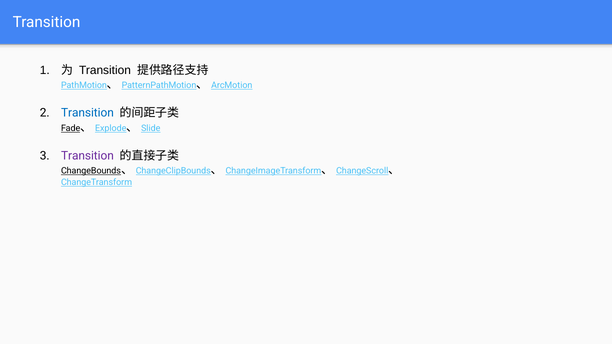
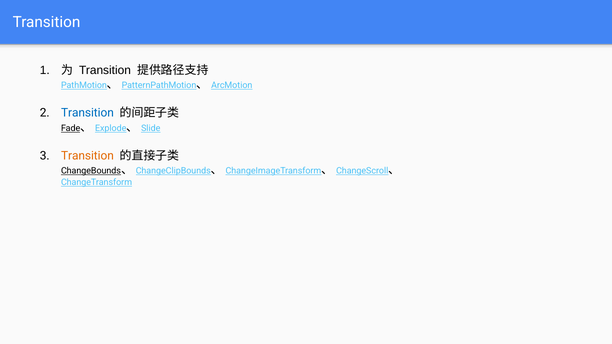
Transition at (87, 156) colour: purple -> orange
